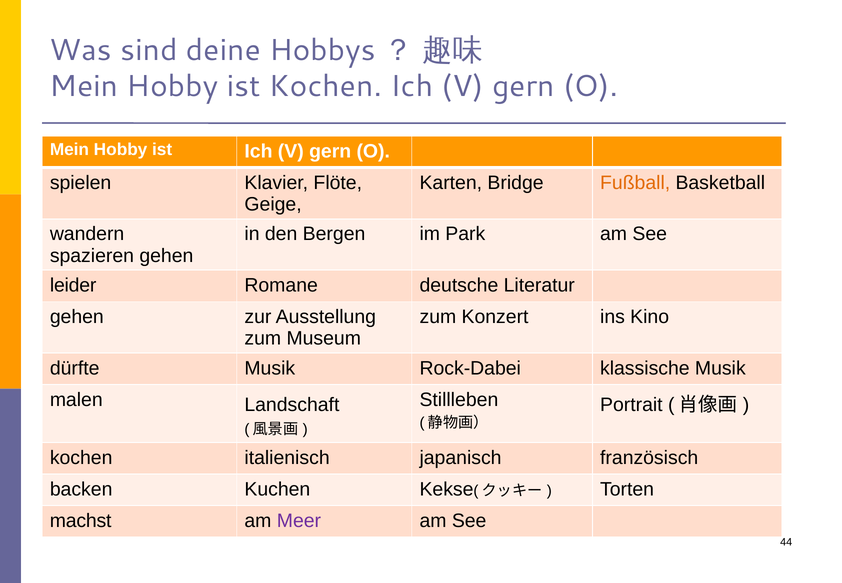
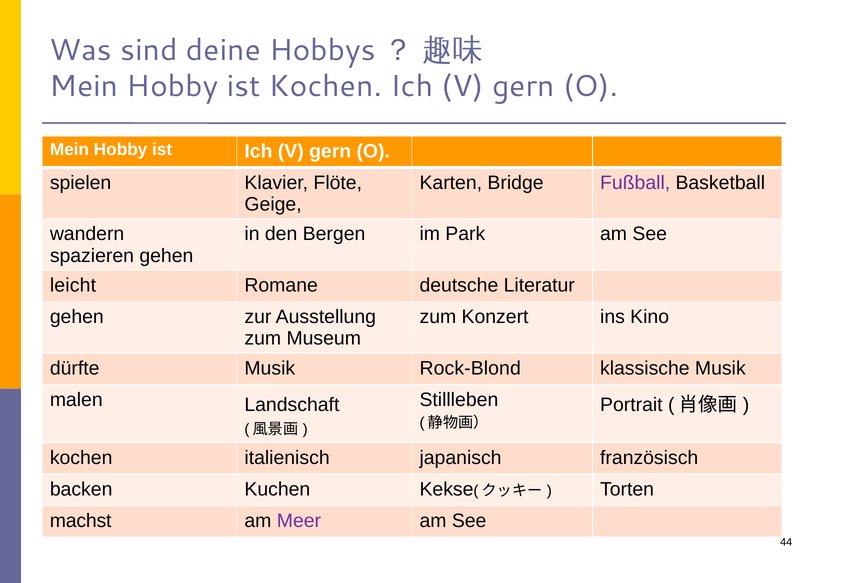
Fußball colour: orange -> purple
leider: leider -> leicht
Rock-Dabei: Rock-Dabei -> Rock-Blond
